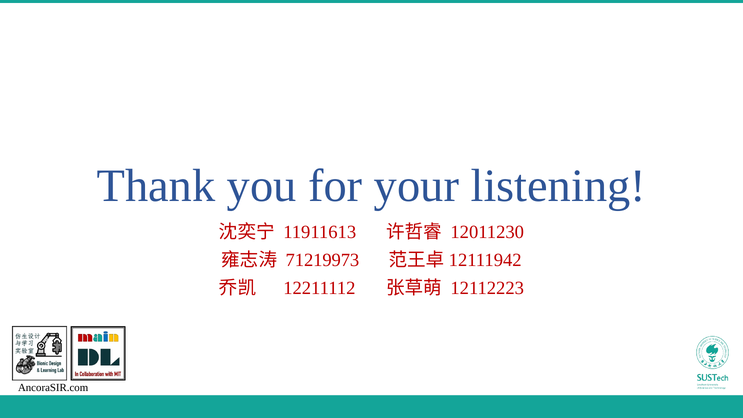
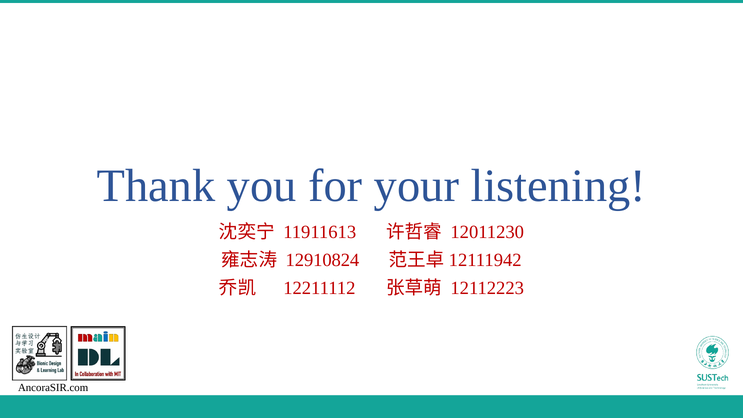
71219973: 71219973 -> 12910824
